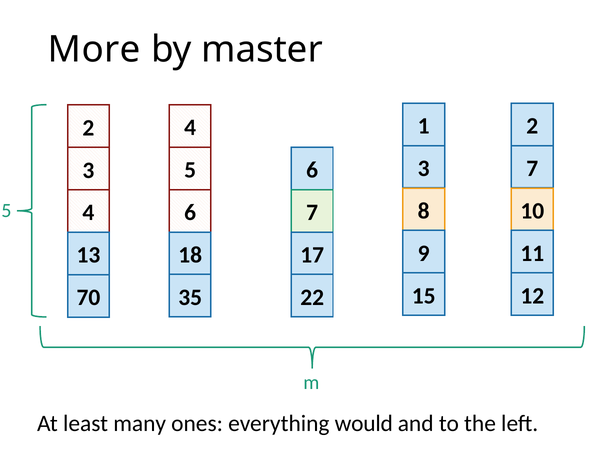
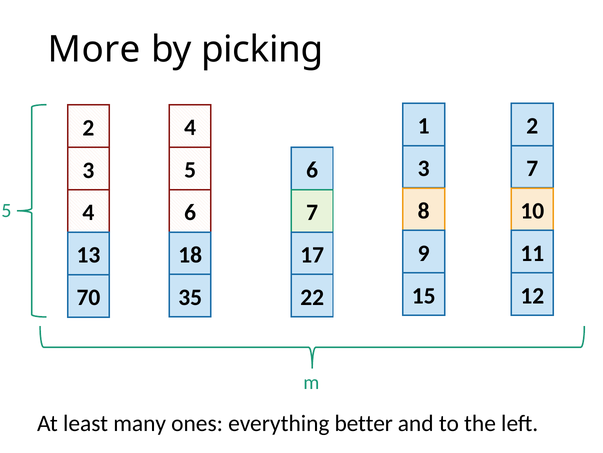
master: master -> picking
would: would -> better
